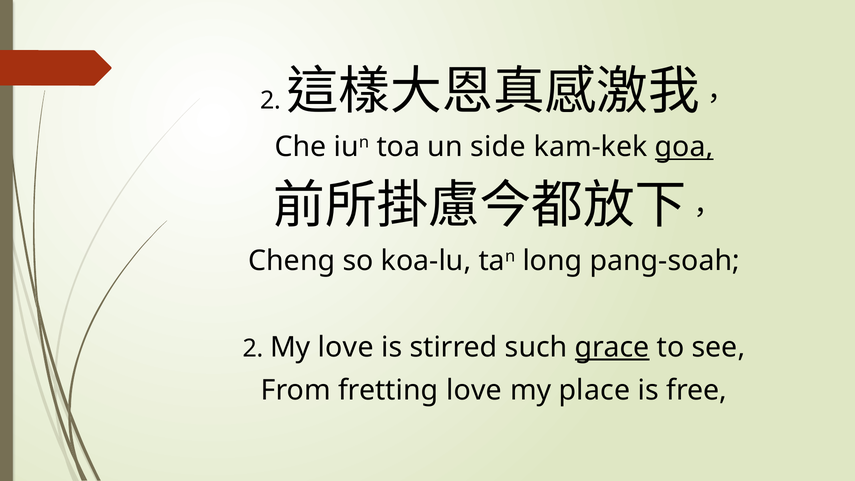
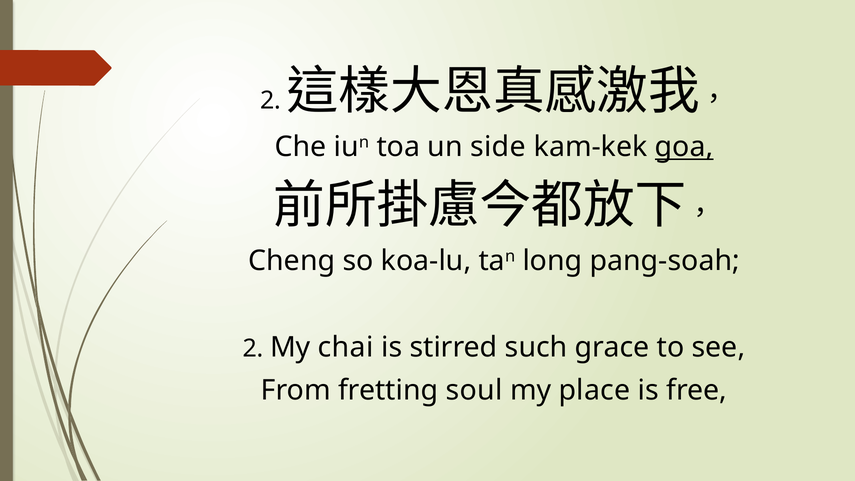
My love: love -> chai
grace underline: present -> none
fretting love: love -> soul
